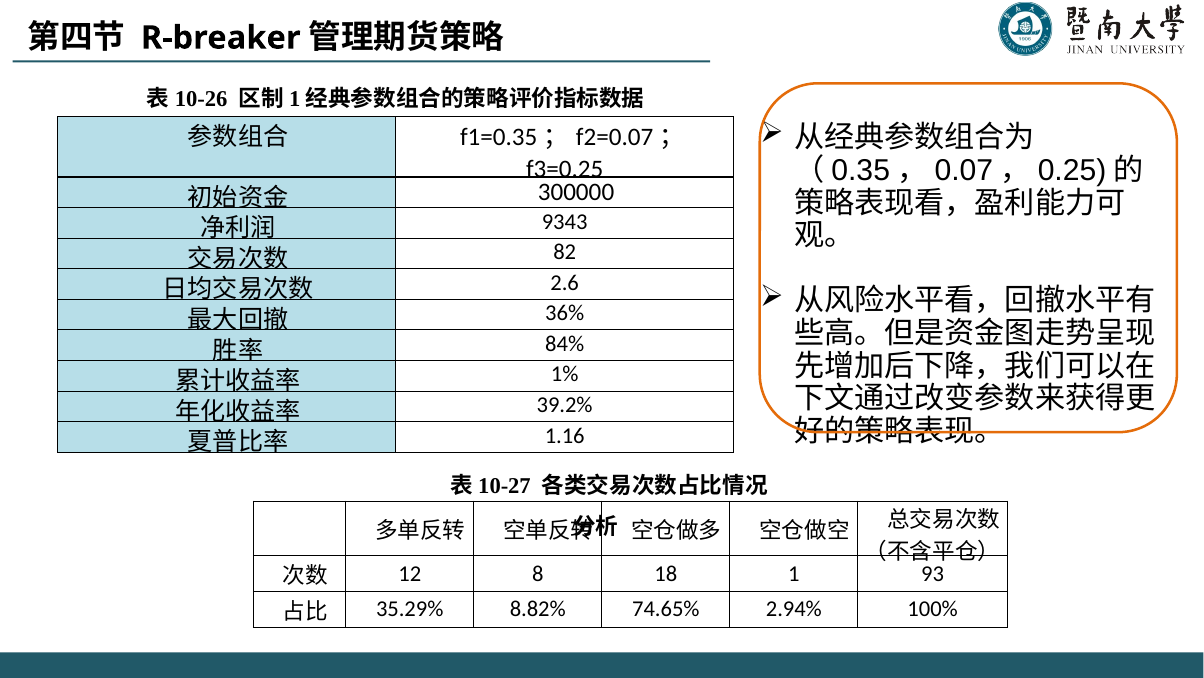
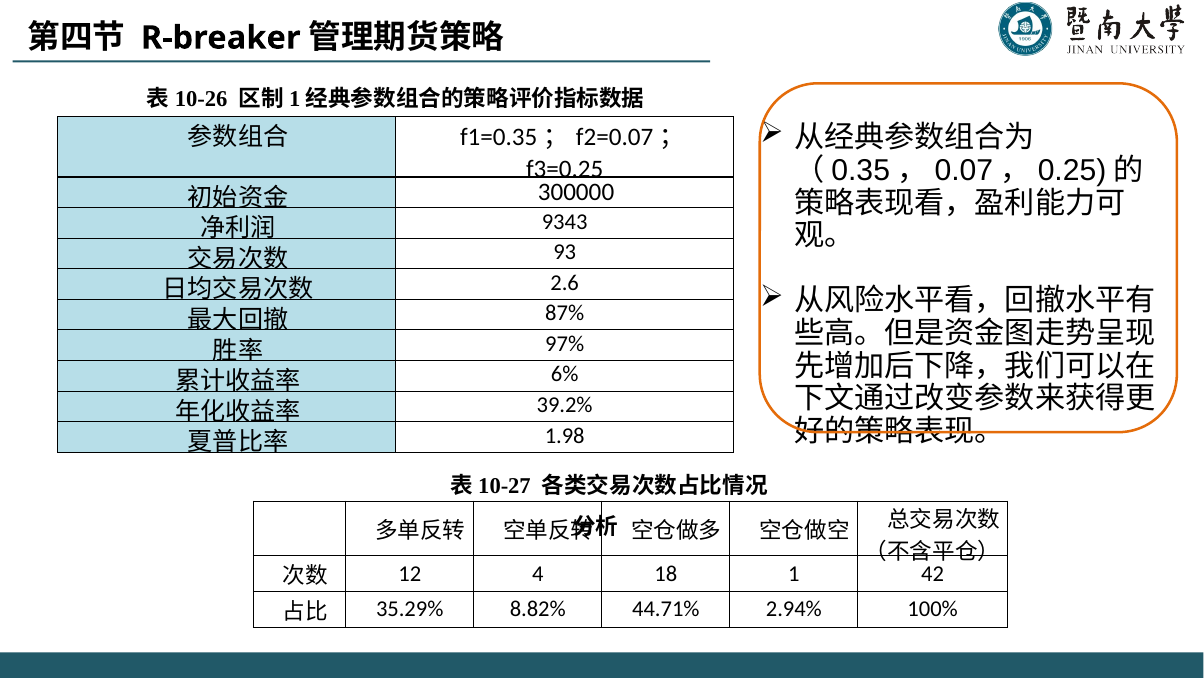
82: 82 -> 93
36%: 36% -> 87%
84%: 84% -> 97%
1%: 1% -> 6%
1.16: 1.16 -> 1.98
8: 8 -> 4
93: 93 -> 42
74.65%: 74.65% -> 44.71%
